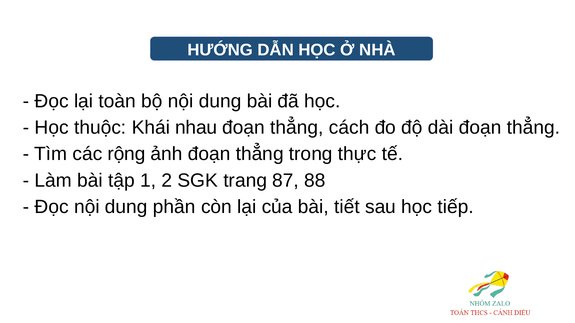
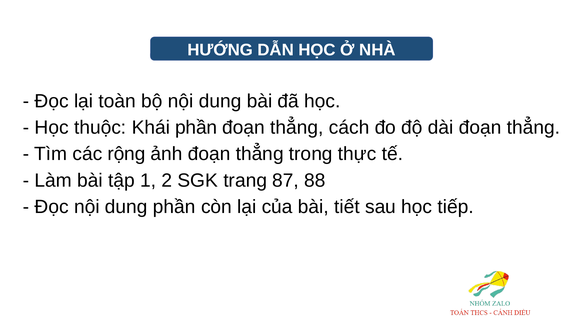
Khái nhau: nhau -> phần
